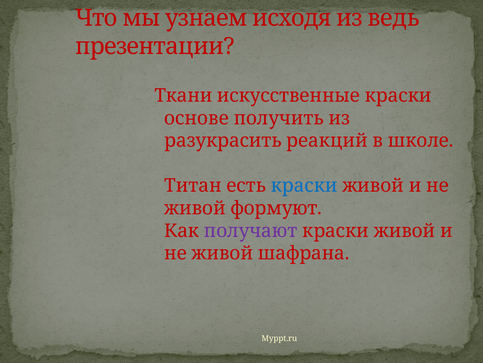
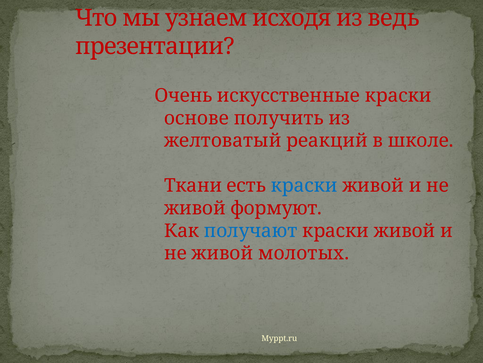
Ткани: Ткани -> Очень
разукрасить: разукрасить -> желтоватый
Титан: Титан -> Ткани
получают colour: purple -> blue
шафрана: шафрана -> молотых
